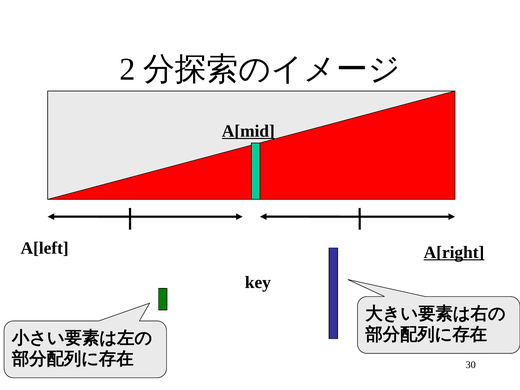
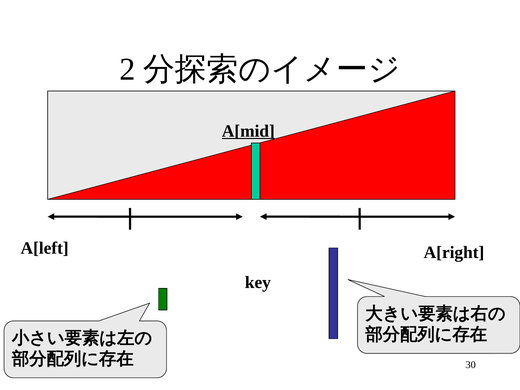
A[right underline: present -> none
